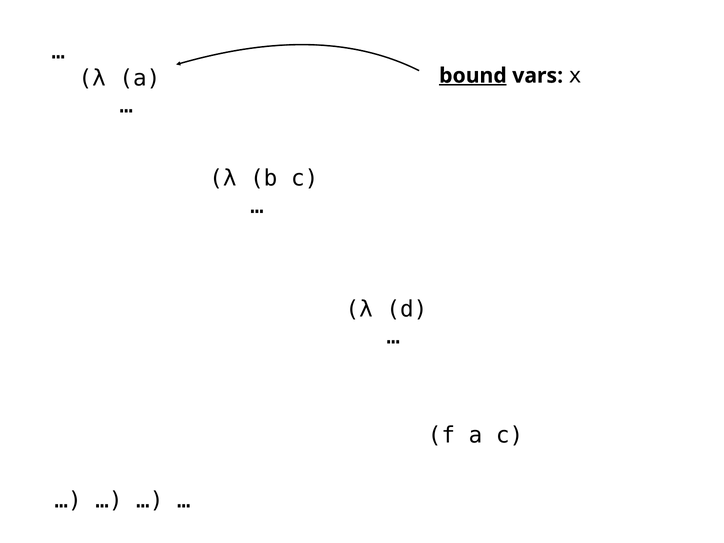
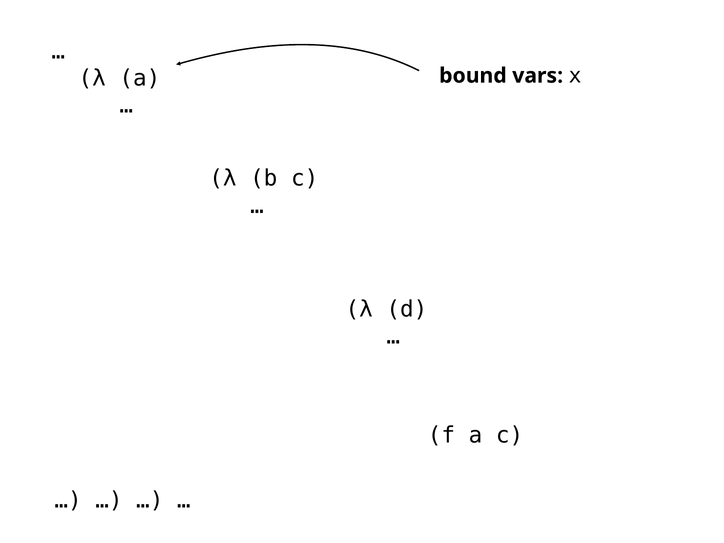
bound underline: present -> none
